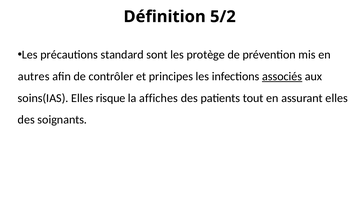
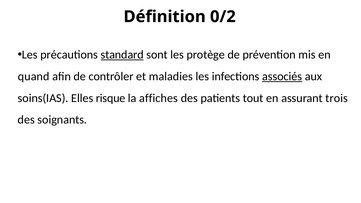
5/2: 5/2 -> 0/2
standard underline: none -> present
autres: autres -> quand
principes: principes -> maladies
assurant elles: elles -> trois
